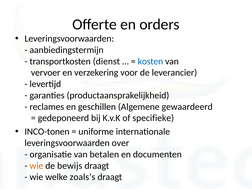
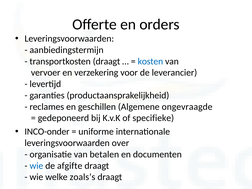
transportkosten dienst: dienst -> draagt
gewaardeerd: gewaardeerd -> ongevraagde
INCO-tonen: INCO-tonen -> INCO-onder
wie at (36, 166) colour: orange -> blue
bewijs: bewijs -> afgifte
